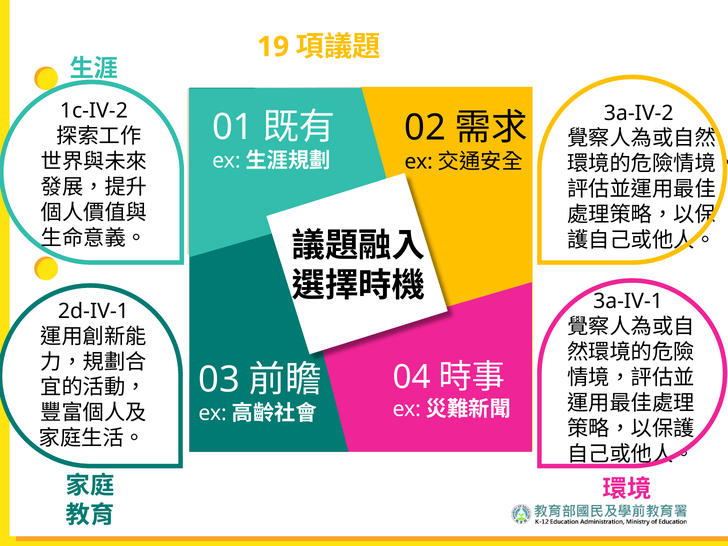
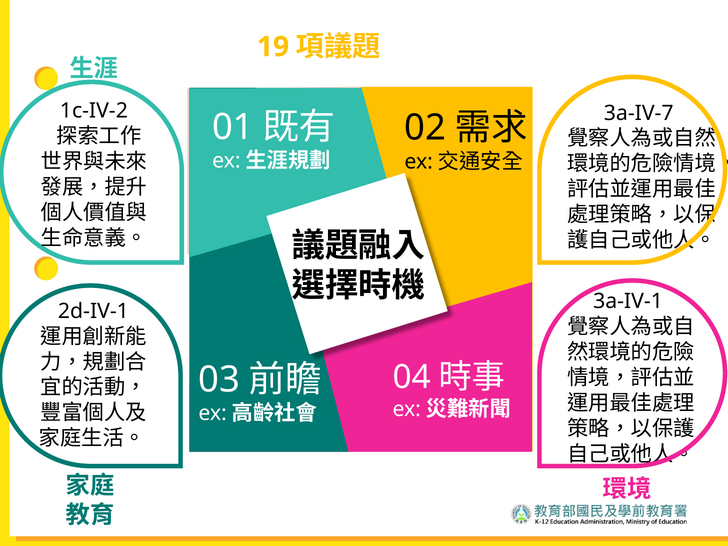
3a-IV-2: 3a-IV-2 -> 3a-IV-7
